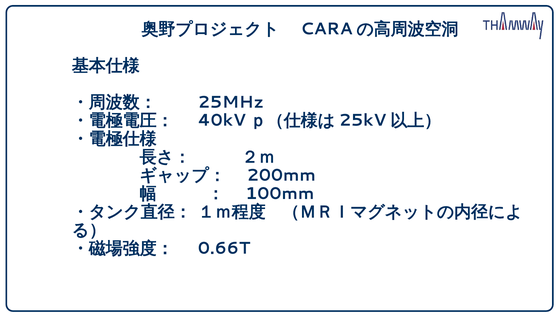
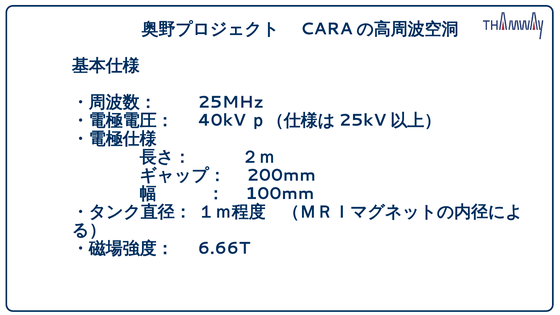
0.66T: 0.66T -> 6.66T
